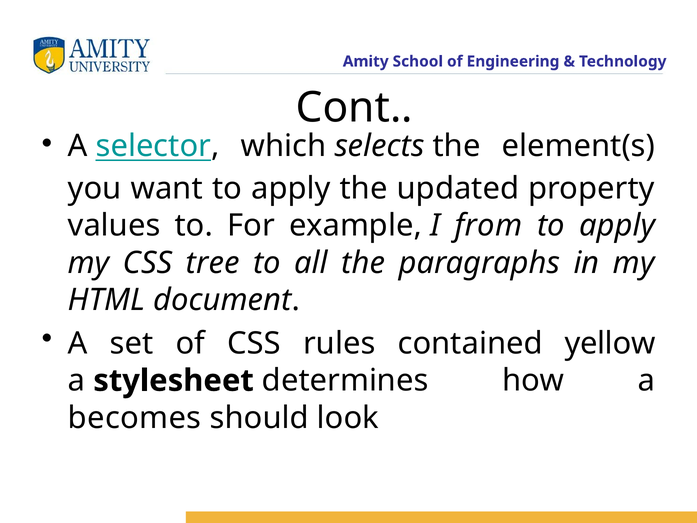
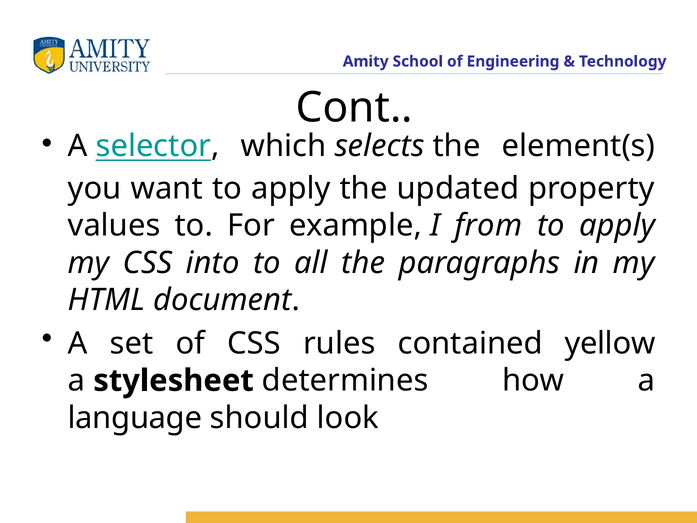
tree: tree -> into
becomes: becomes -> language
